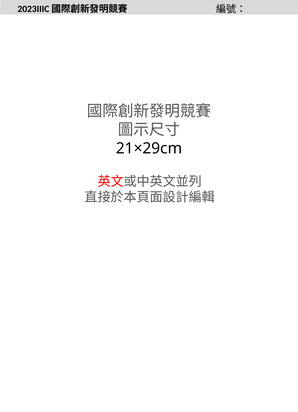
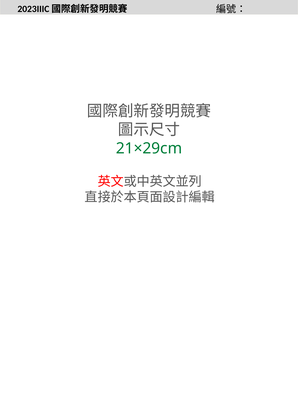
21×29cm colour: black -> green
